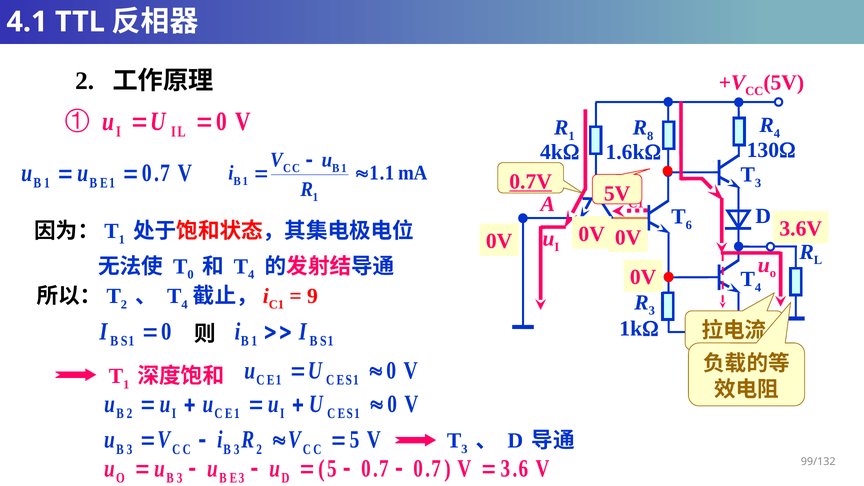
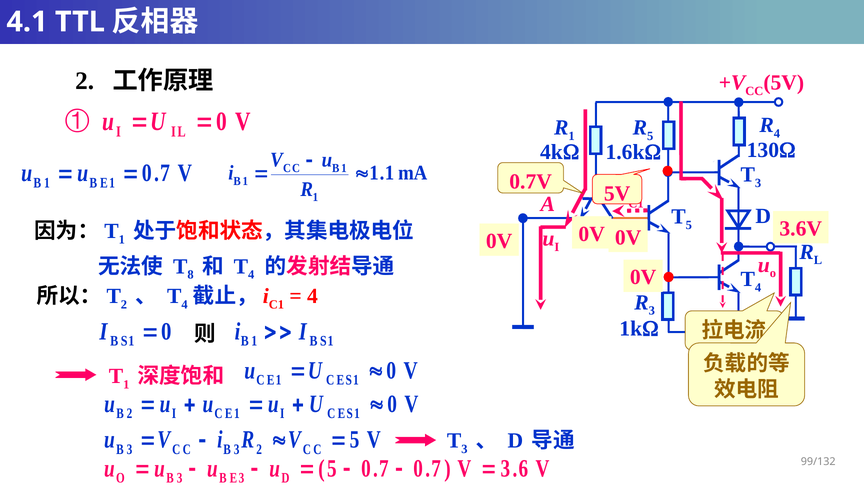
8 at (650, 136): 8 -> 5
0.7V underline: present -> none
6 at (689, 225): 6 -> 5
0 at (191, 275): 0 -> 8
9 at (312, 296): 9 -> 4
